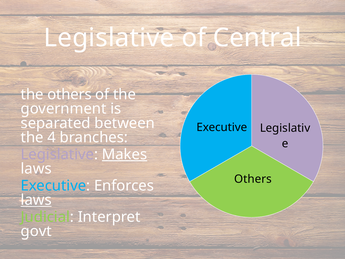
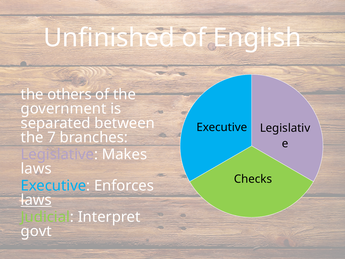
Legislative at (109, 38): Legislative -> Unfinished
Central: Central -> English
4: 4 -> 7
Makes underline: present -> none
Others at (253, 179): Others -> Checks
